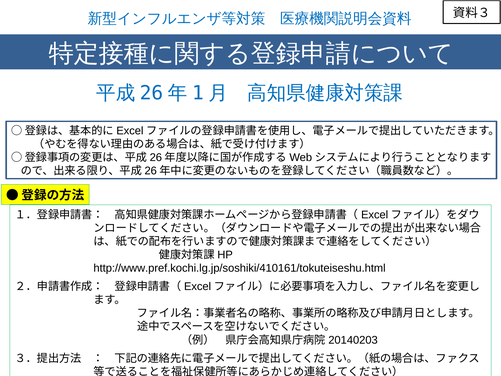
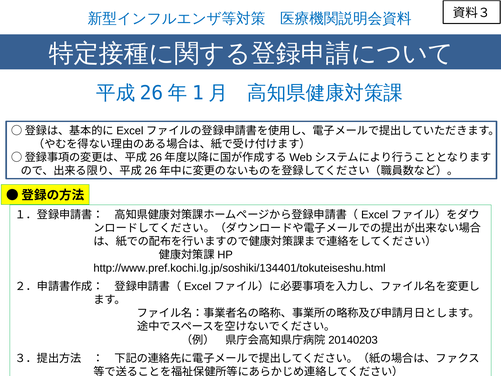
http://www.pref.kochi.lg.jp/soshiki/410161/tokuteiseshu.html: http://www.pref.kochi.lg.jp/soshiki/410161/tokuteiseshu.html -> http://www.pref.kochi.lg.jp/soshiki/134401/tokuteiseshu.html
